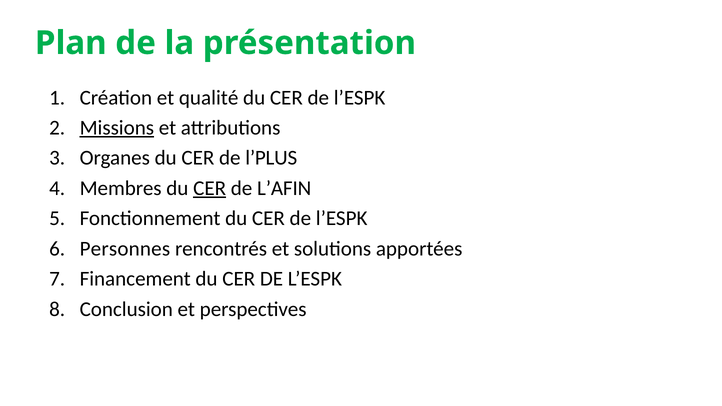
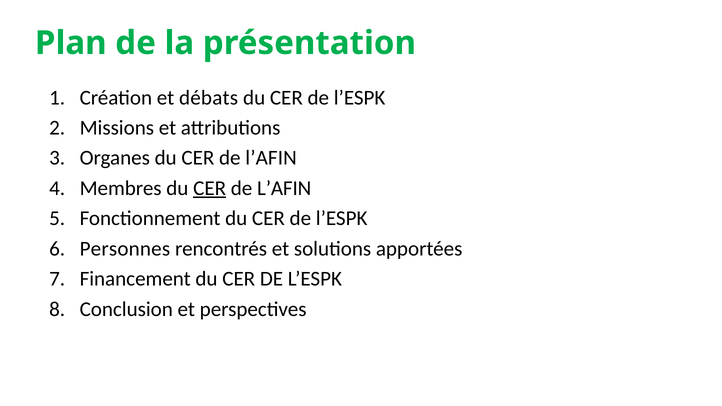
qualité: qualité -> débats
Missions underline: present -> none
l’PLUS at (271, 158): l’PLUS -> l’AFIN
